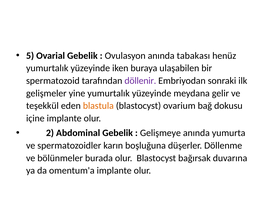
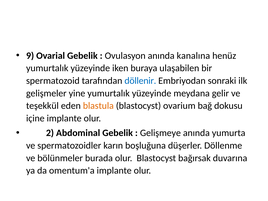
5: 5 -> 9
tabakası: tabakası -> kanalına
döllenir colour: purple -> blue
